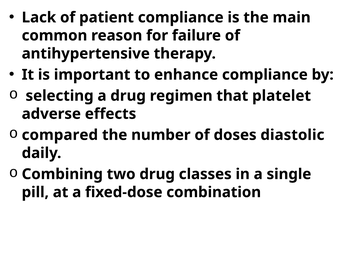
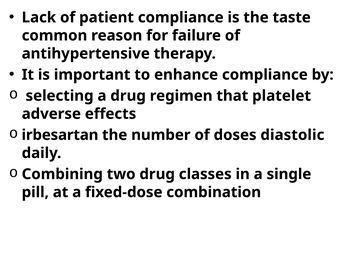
main: main -> taste
compared: compared -> irbesartan
